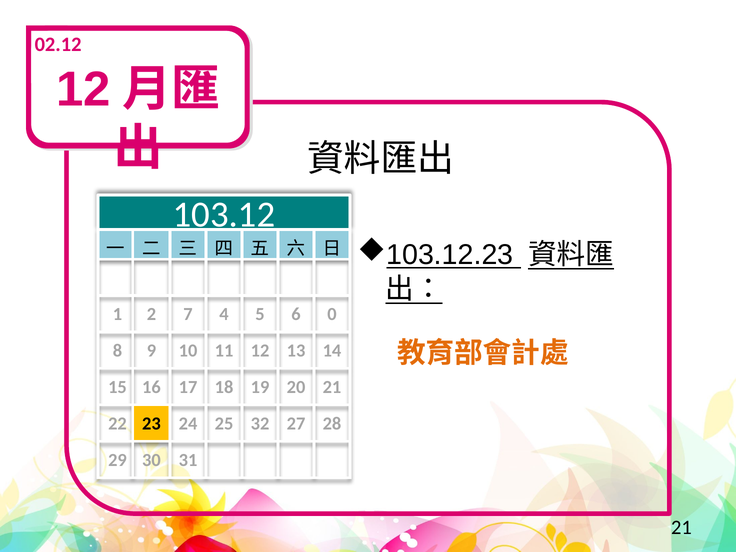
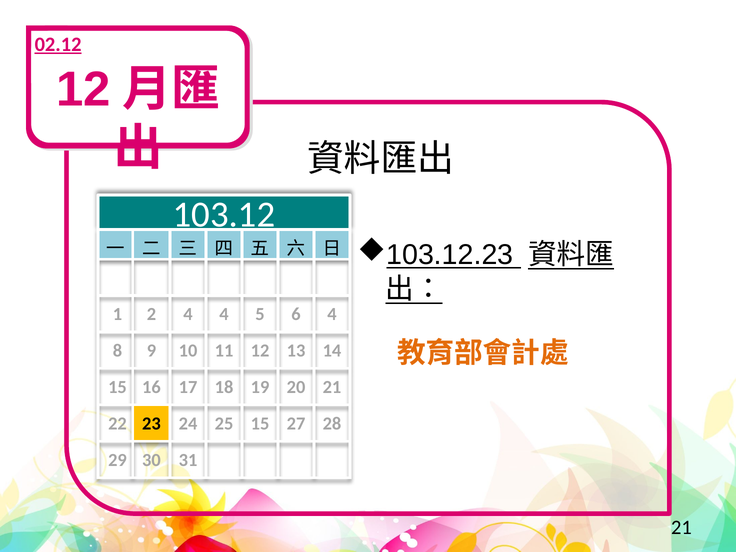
02.12 underline: none -> present
2 7: 7 -> 4
6 0: 0 -> 4
25 32: 32 -> 15
